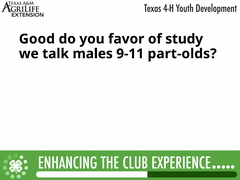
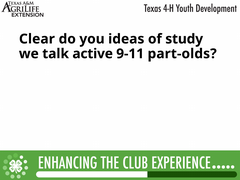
Good: Good -> Clear
favor: favor -> ideas
males: males -> active
